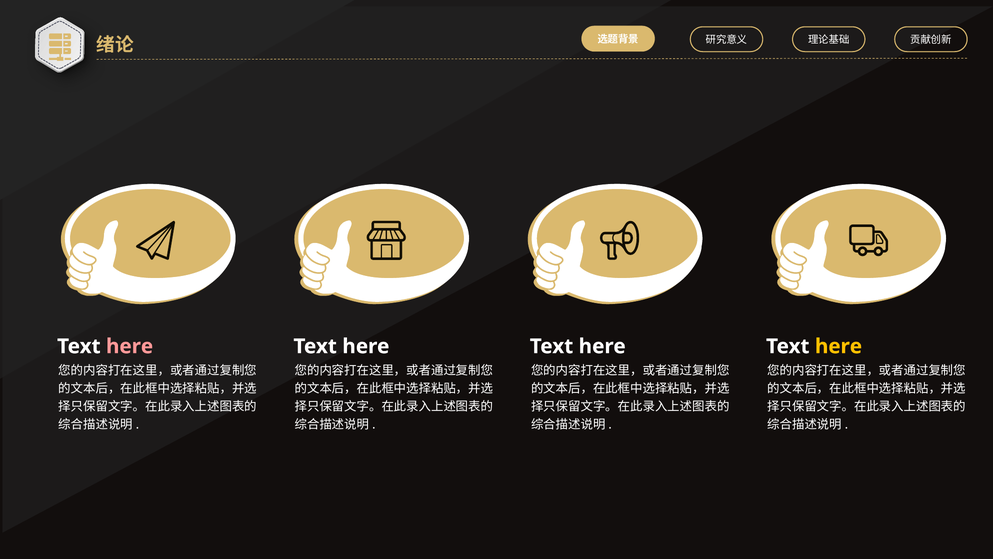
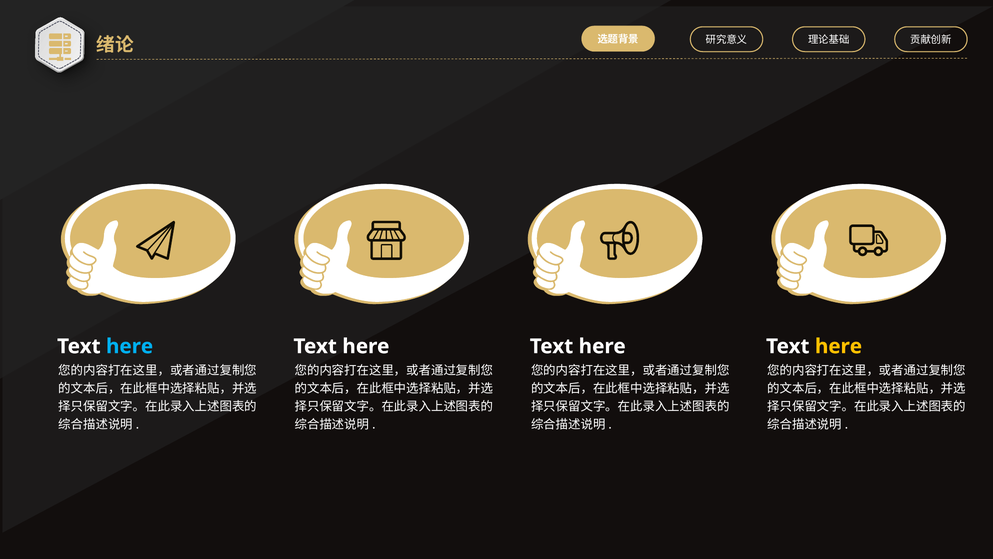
here at (130, 346) colour: pink -> light blue
